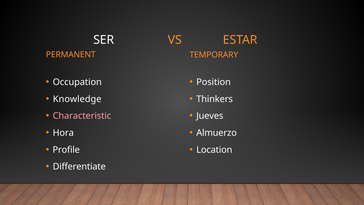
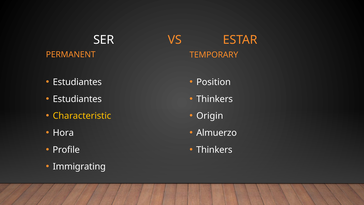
Occupation at (77, 82): Occupation -> Estudiantes
Knowledge at (77, 99): Knowledge -> Estudiantes
Characteristic colour: pink -> yellow
Jueves: Jueves -> Origin
Location at (214, 150): Location -> Thinkers
Differentiate: Differentiate -> Immigrating
